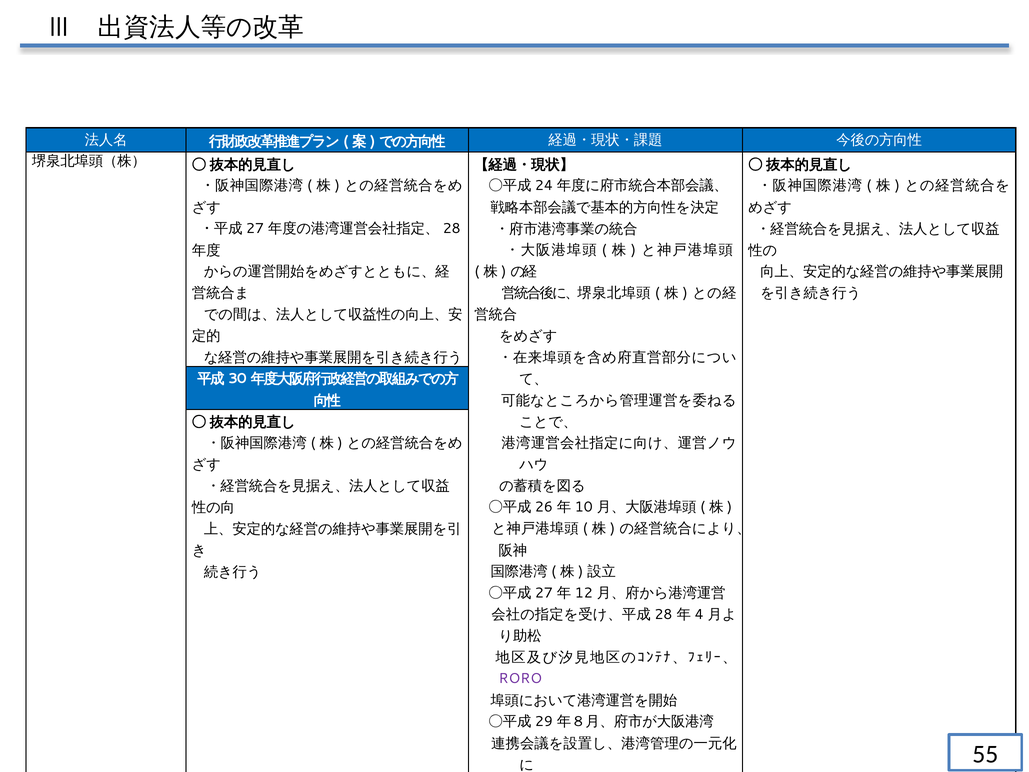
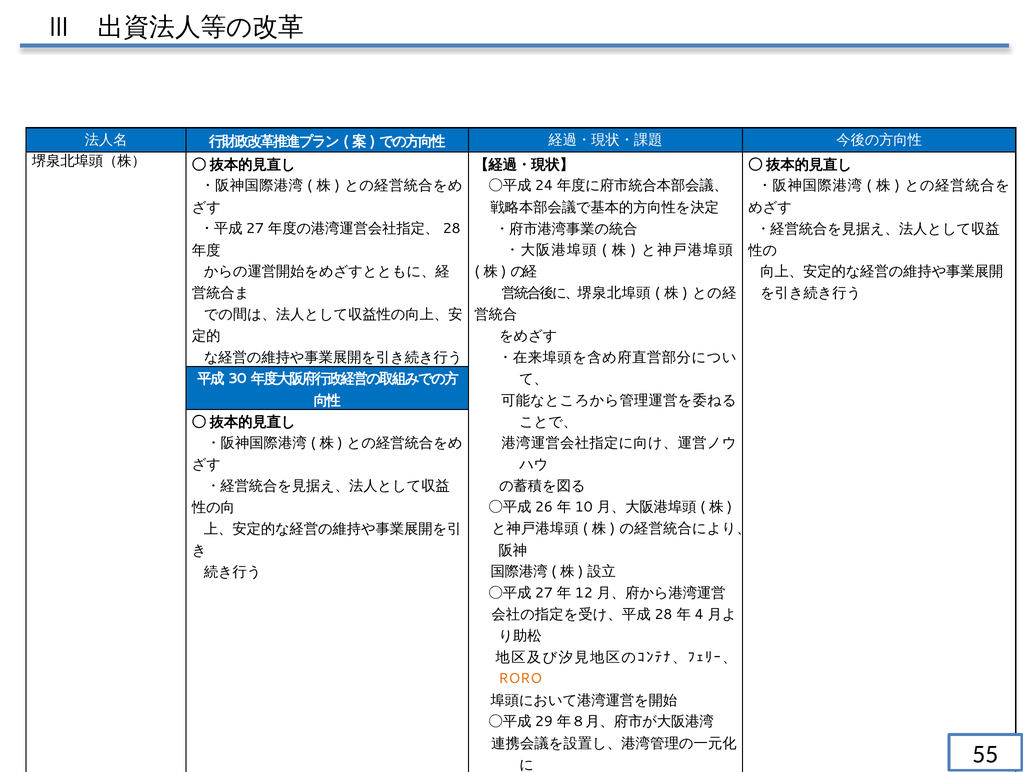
RORO colour: purple -> orange
